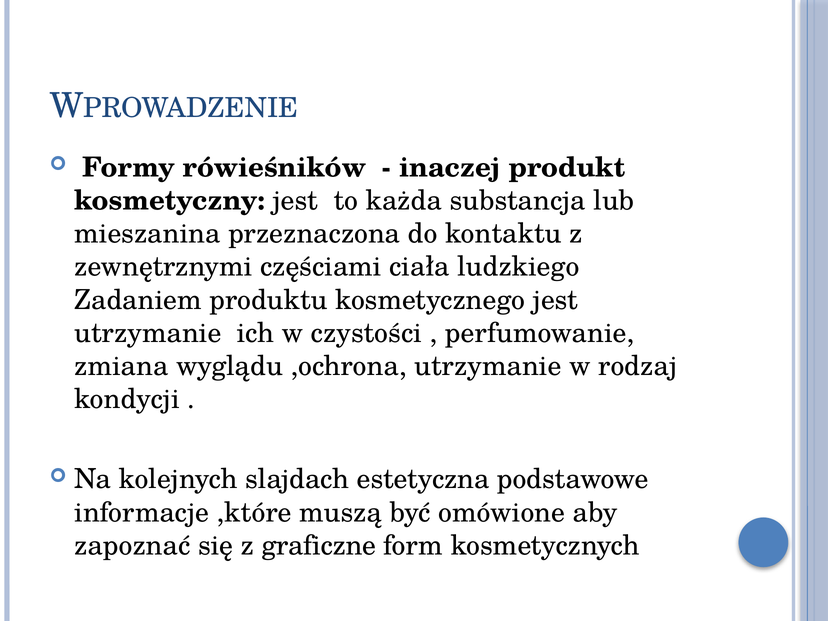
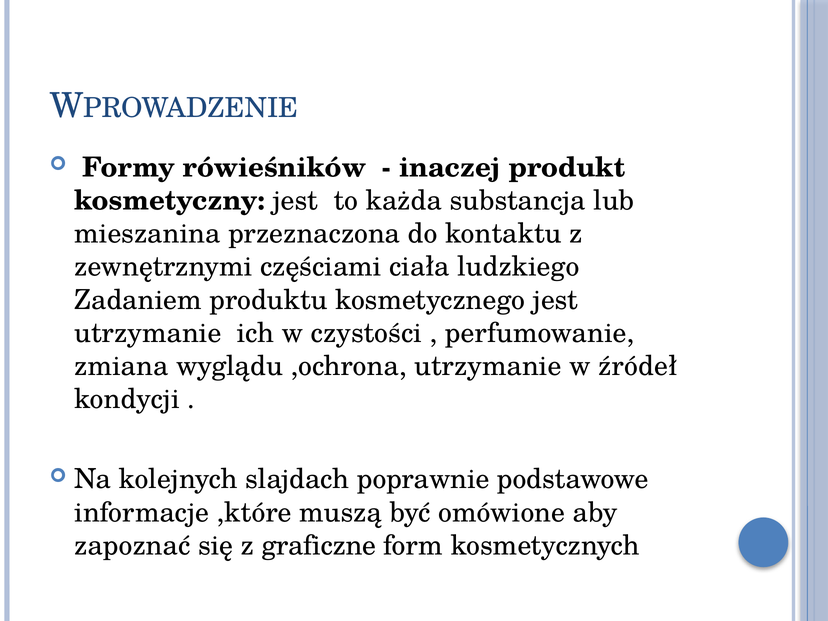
rodzaj: rodzaj -> źródeł
estetyczna: estetyczna -> poprawnie
